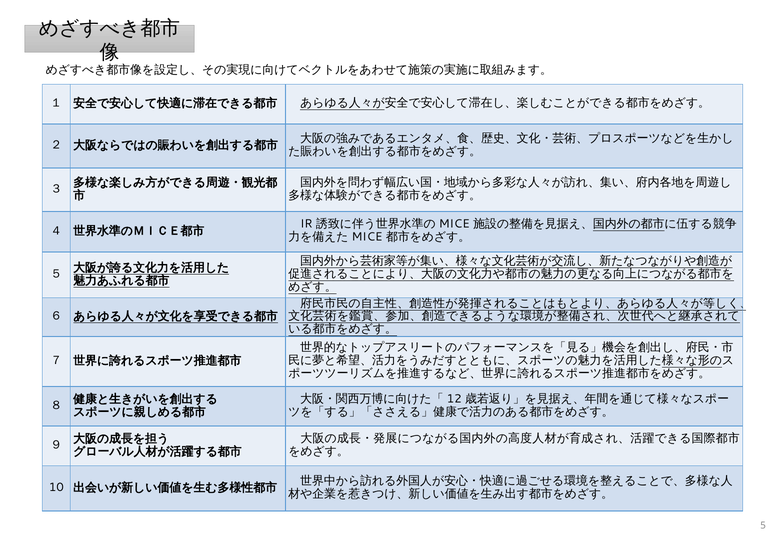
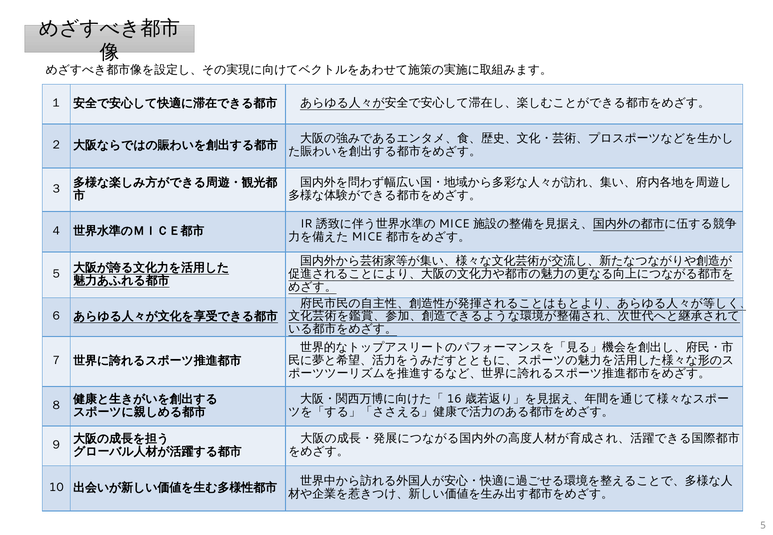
12: 12 -> 16
